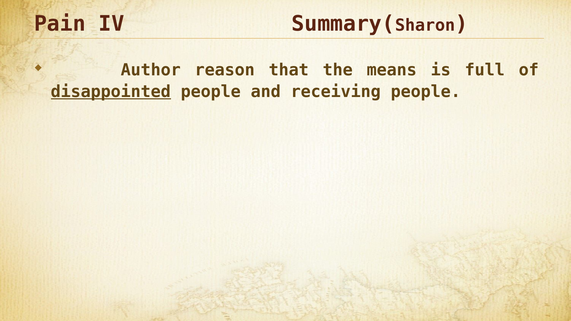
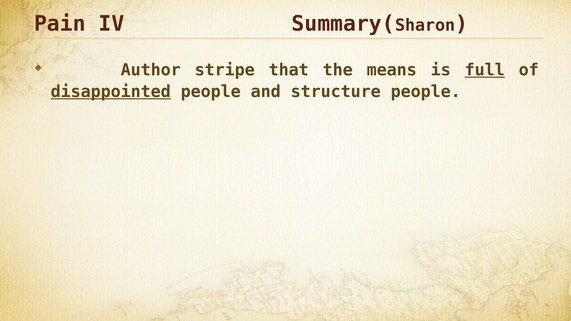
reason: reason -> stripe
full underline: none -> present
receiving: receiving -> structure
